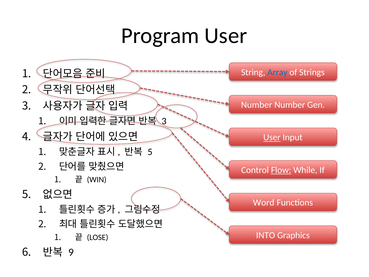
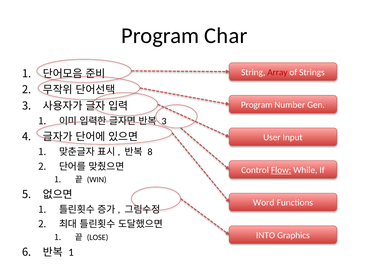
Program User: User -> Char
Array colour: blue -> red
Number at (257, 105): Number -> Program
User at (272, 137) underline: present -> none
5 at (150, 152): 5 -> 8
9 at (71, 252): 9 -> 1
